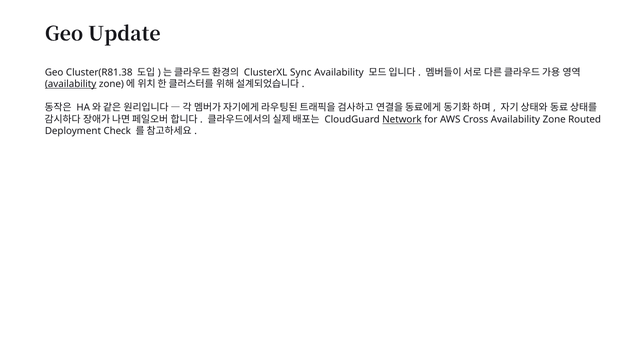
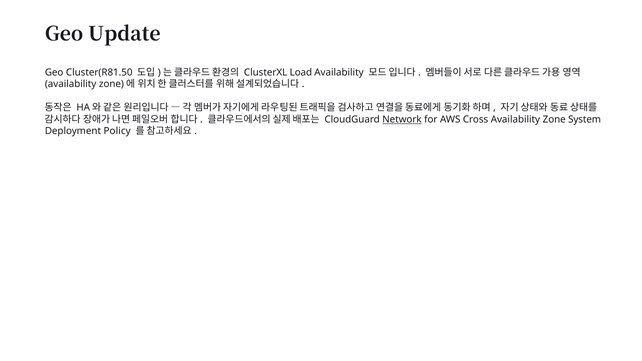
Cluster(R81.38: Cluster(R81.38 -> Cluster(R81.50
Sync: Sync -> Load
availability at (71, 84) underline: present -> none
Routed: Routed -> System
Check: Check -> Policy
